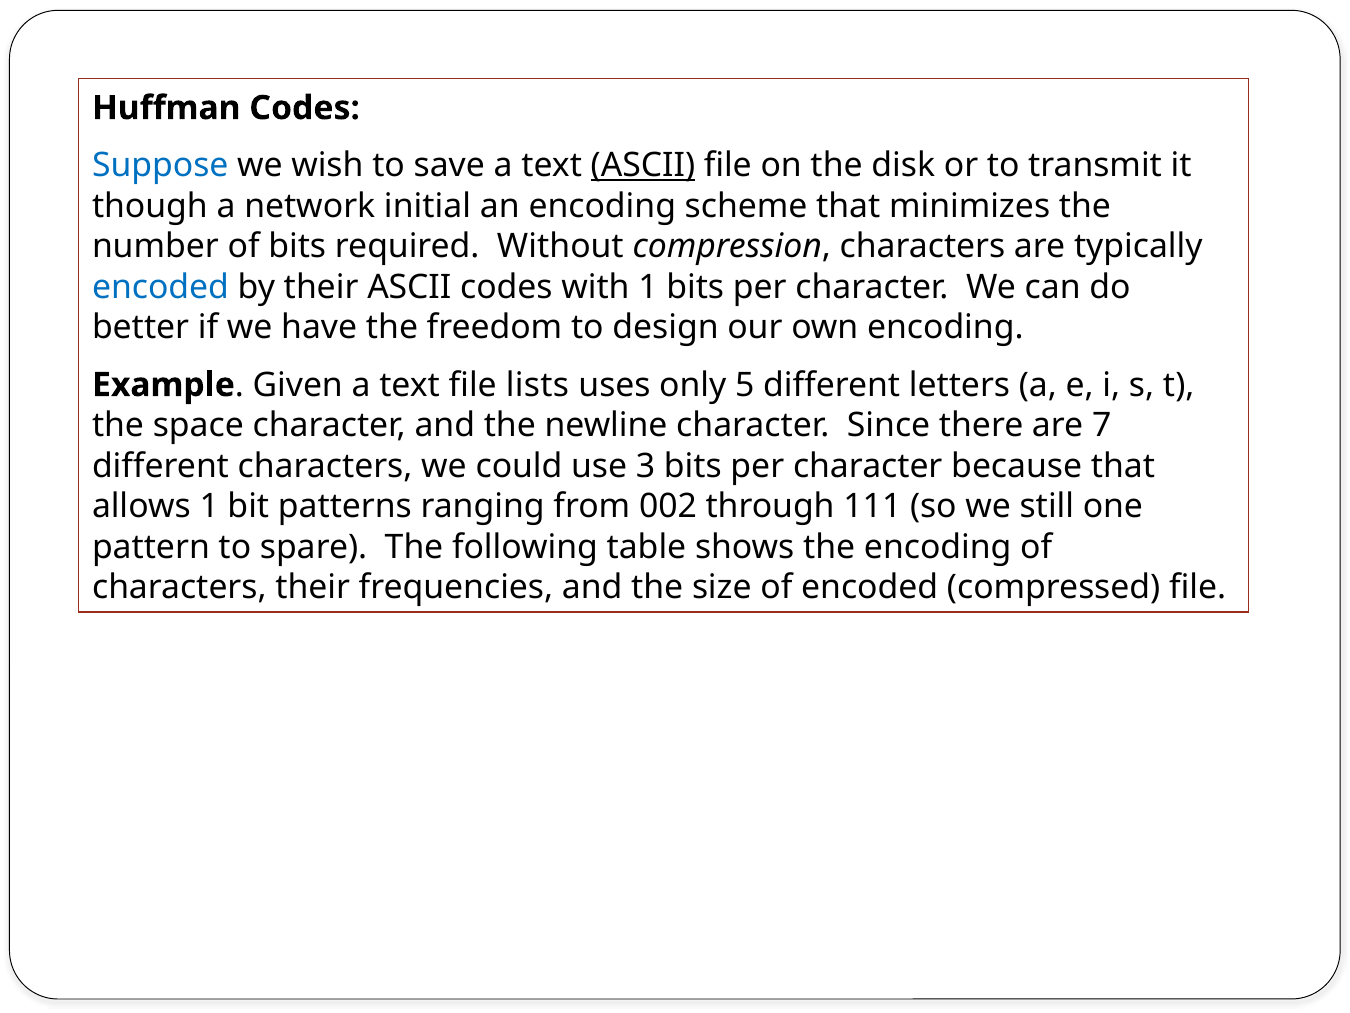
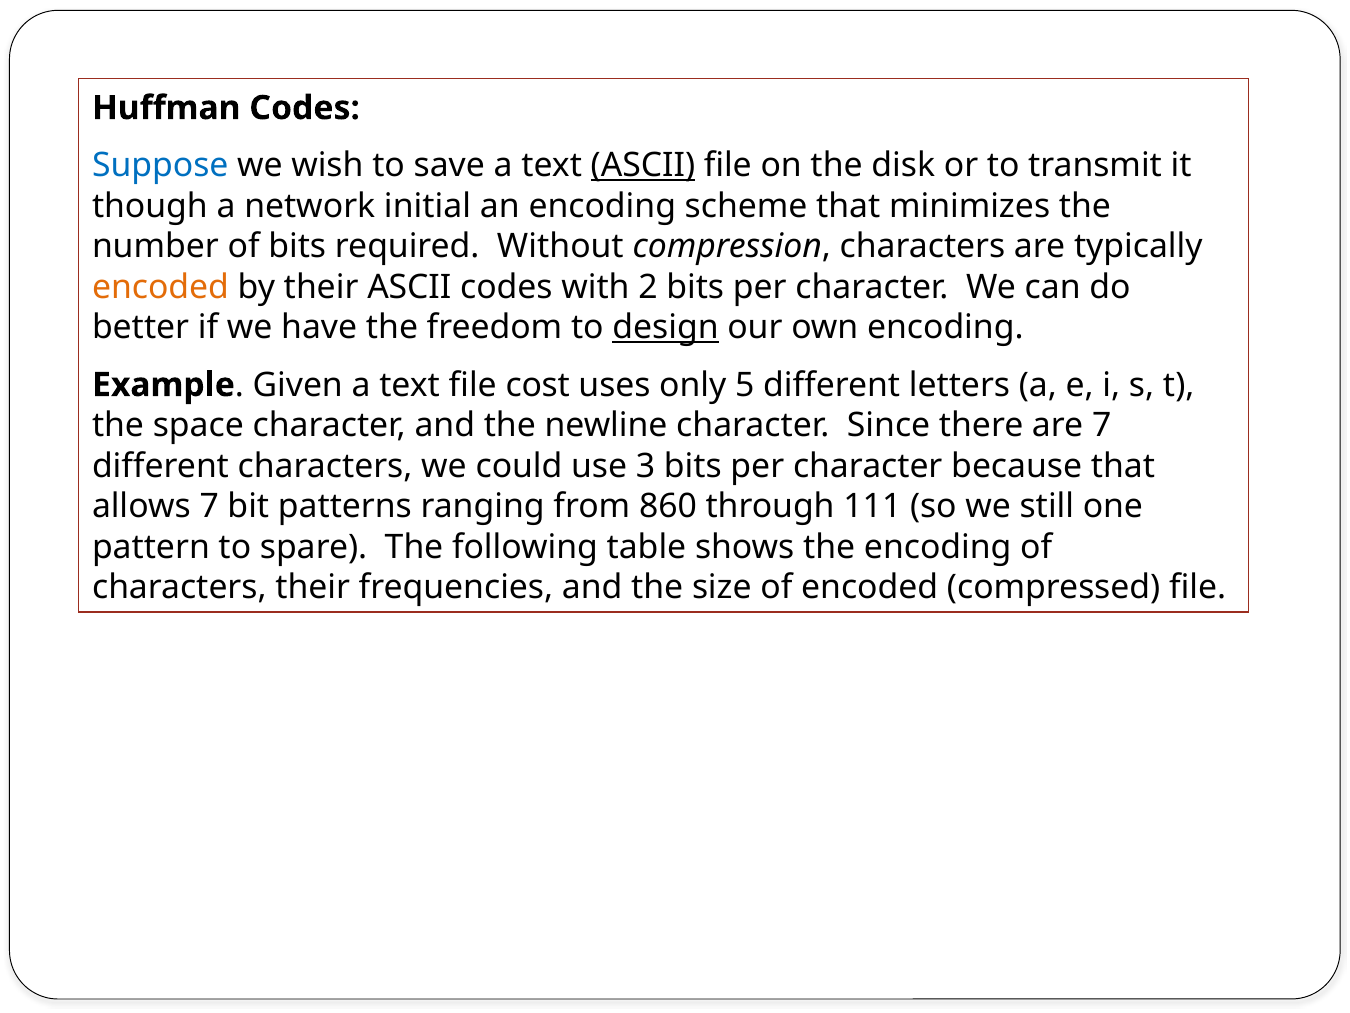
encoded at (160, 287) colour: blue -> orange
with 1: 1 -> 2
design underline: none -> present
lists: lists -> cost
allows 1: 1 -> 7
002: 002 -> 860
